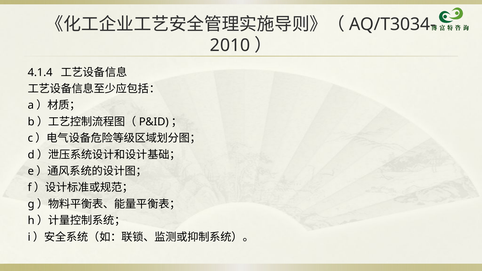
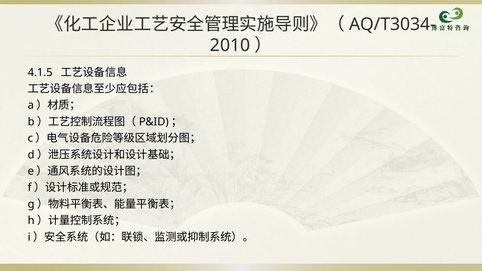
4.1.4: 4.1.4 -> 4.1.5
